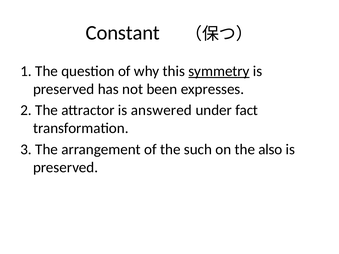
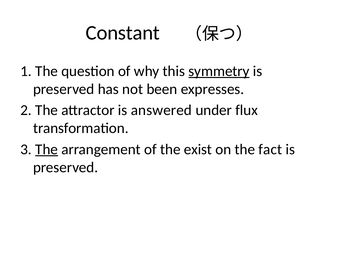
fact: fact -> flux
The at (47, 149) underline: none -> present
such: such -> exist
also: also -> fact
